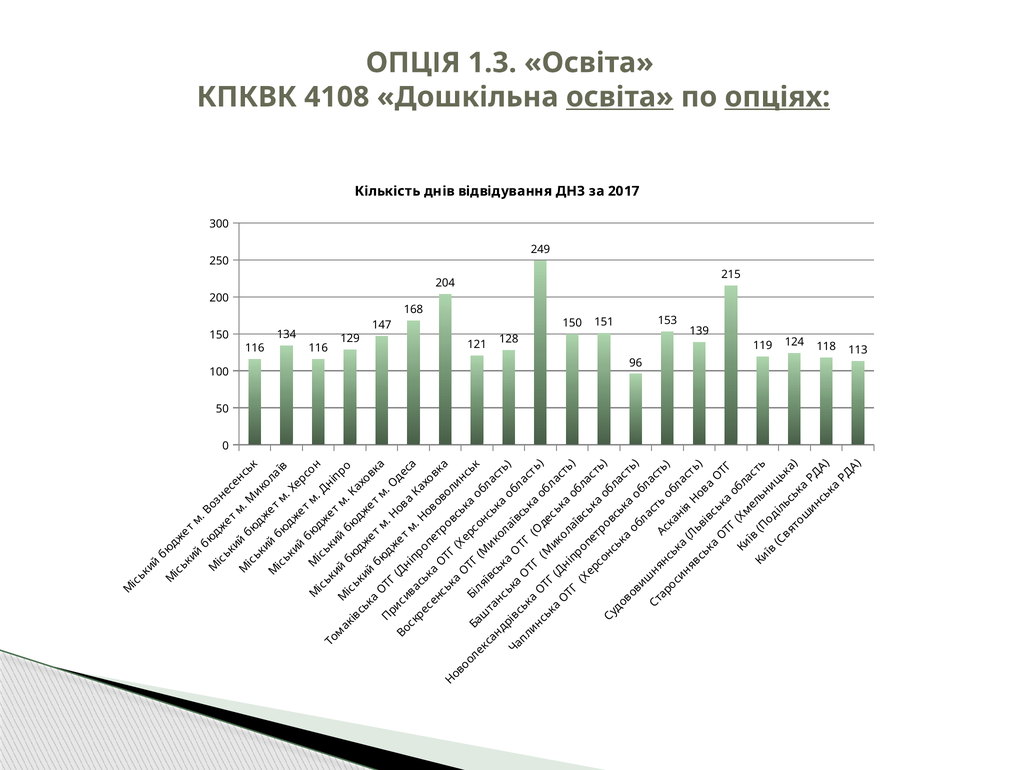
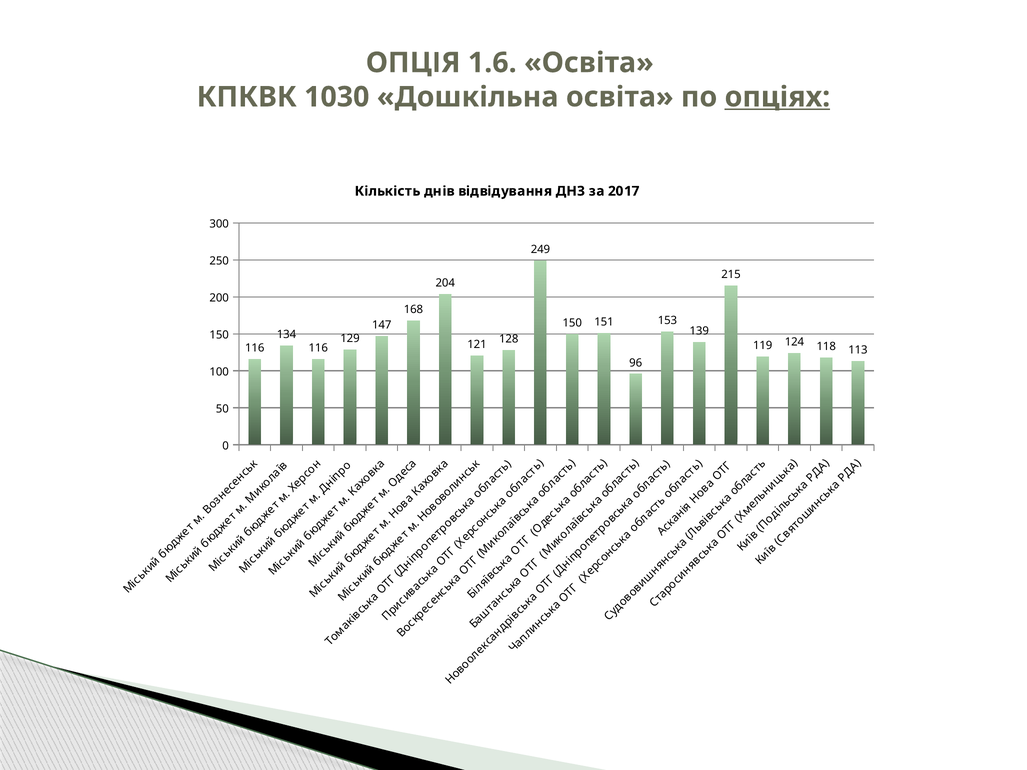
1.3: 1.3 -> 1.6
4108: 4108 -> 1030
освіта at (620, 97) underline: present -> none
